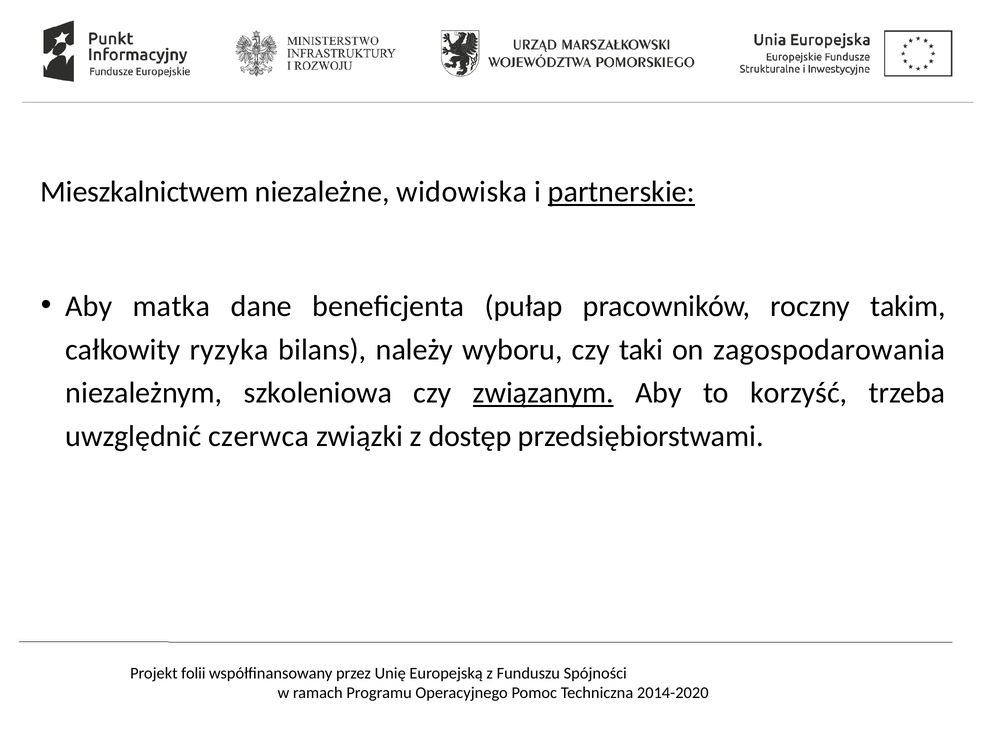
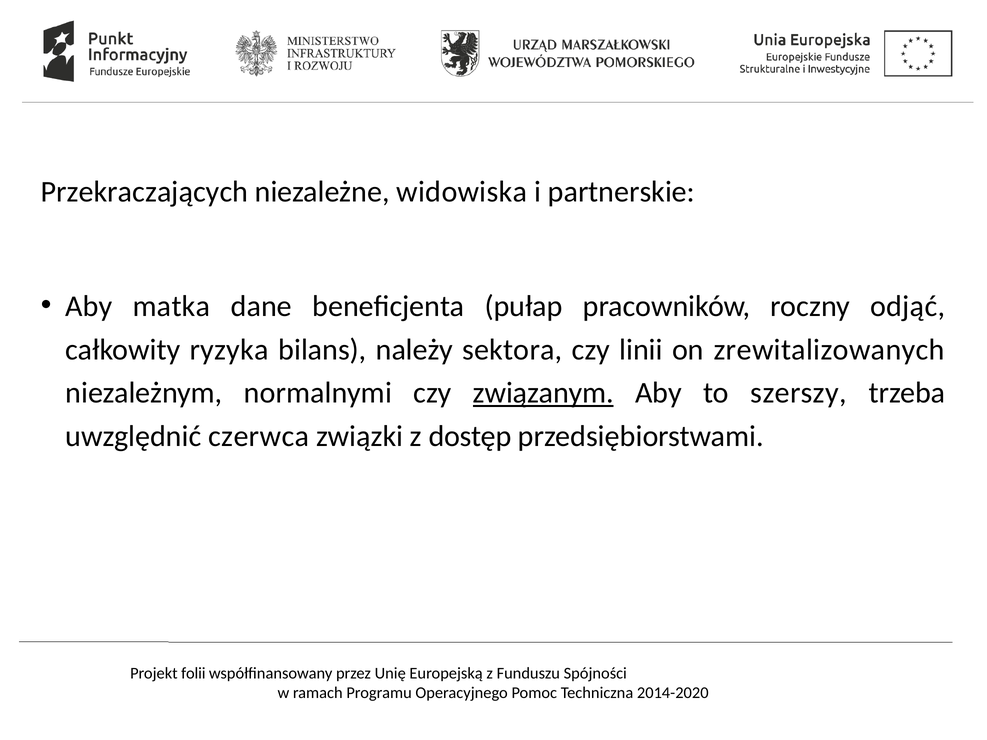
Mieszkalnictwem: Mieszkalnictwem -> Przekraczających
partnerskie underline: present -> none
takim: takim -> odjąć
wyboru: wyboru -> sektora
taki: taki -> linii
zagospodarowania: zagospodarowania -> zrewitalizowanych
szkoleniowa: szkoleniowa -> normalnymi
korzyść: korzyść -> szerszy
